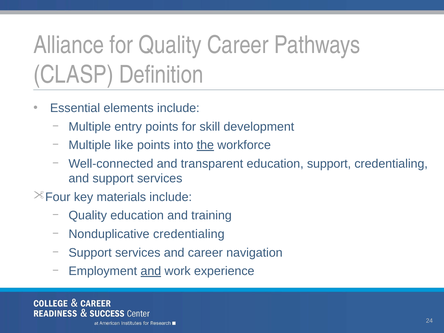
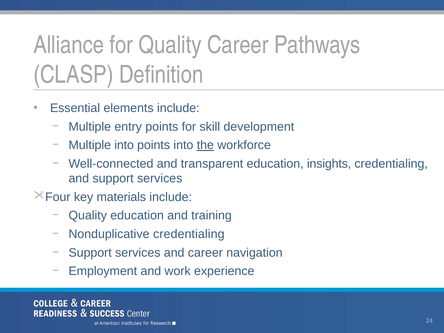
Multiple like: like -> into
education support: support -> insights
and at (151, 271) underline: present -> none
